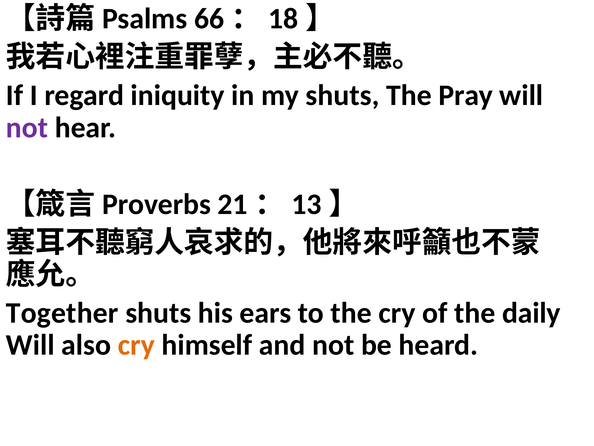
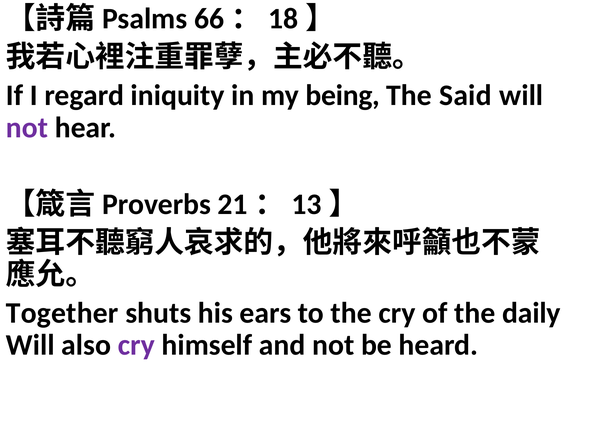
my shuts: shuts -> being
Pray: Pray -> Said
cry at (136, 345) colour: orange -> purple
